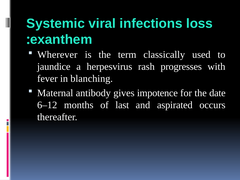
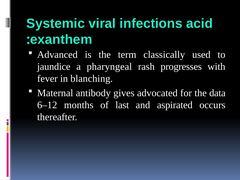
loss: loss -> acid
Wherever: Wherever -> Advanced
herpesvirus: herpesvirus -> pharyngeal
impotence: impotence -> advocated
date: date -> data
